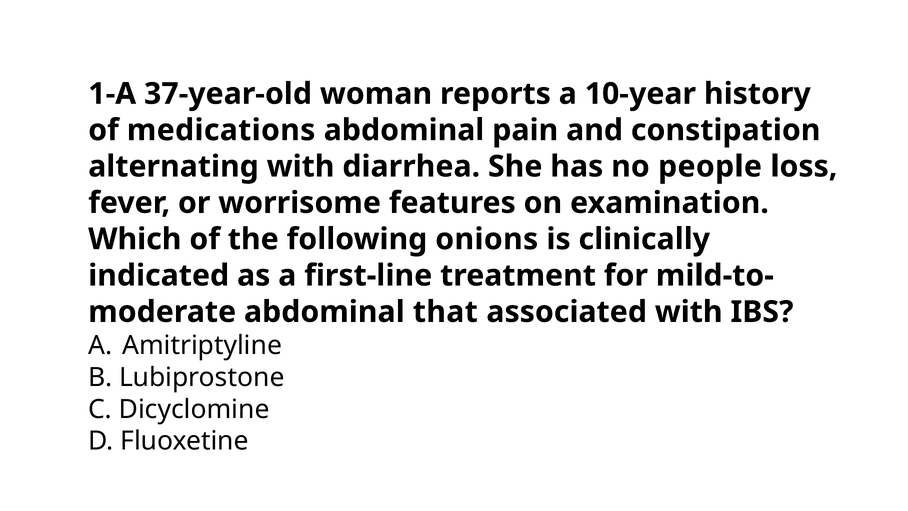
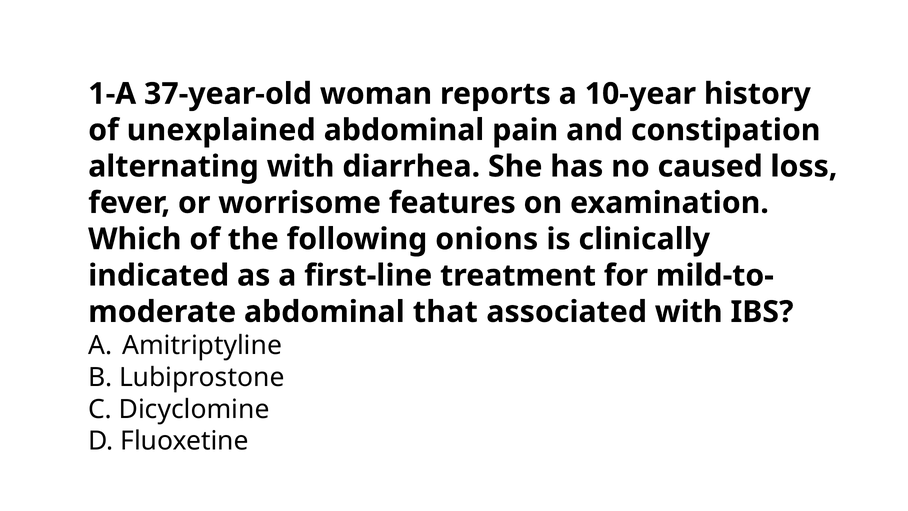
medications: medications -> unexplained
people: people -> caused
